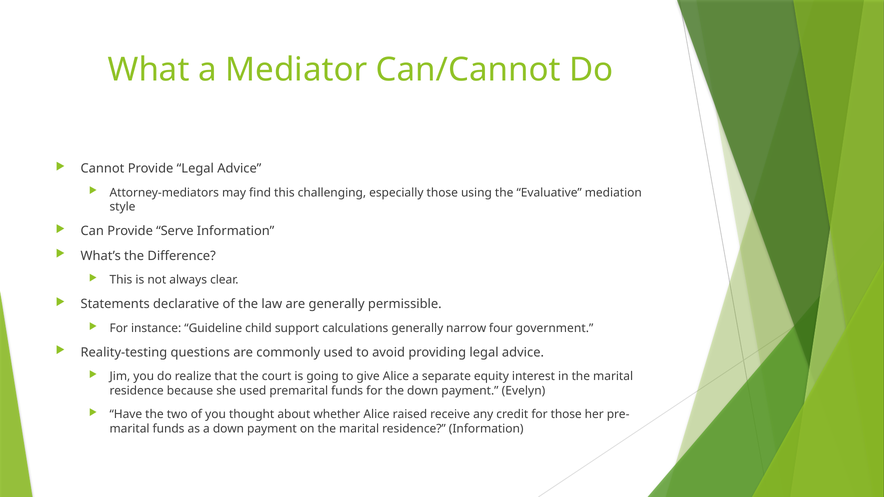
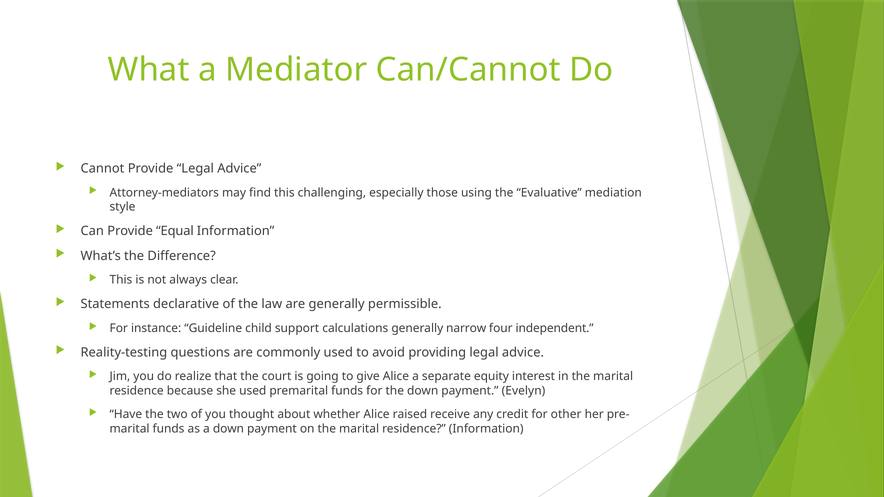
Serve: Serve -> Equal
government: government -> independent
for those: those -> other
